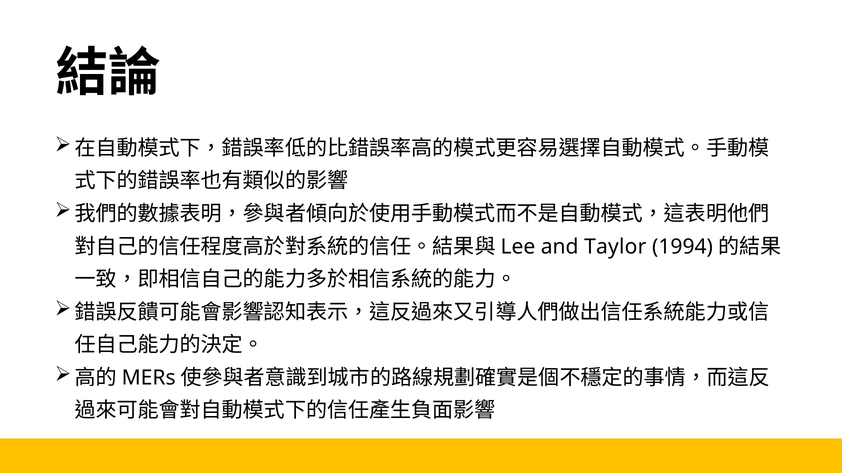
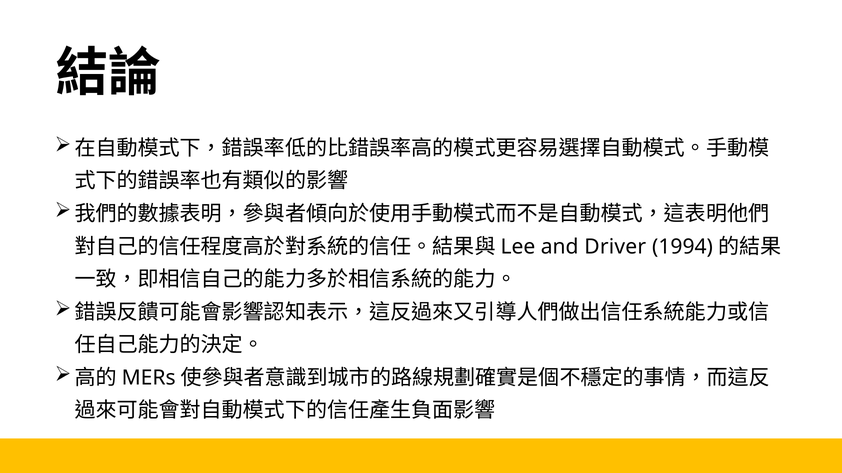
Taylor: Taylor -> Driver
